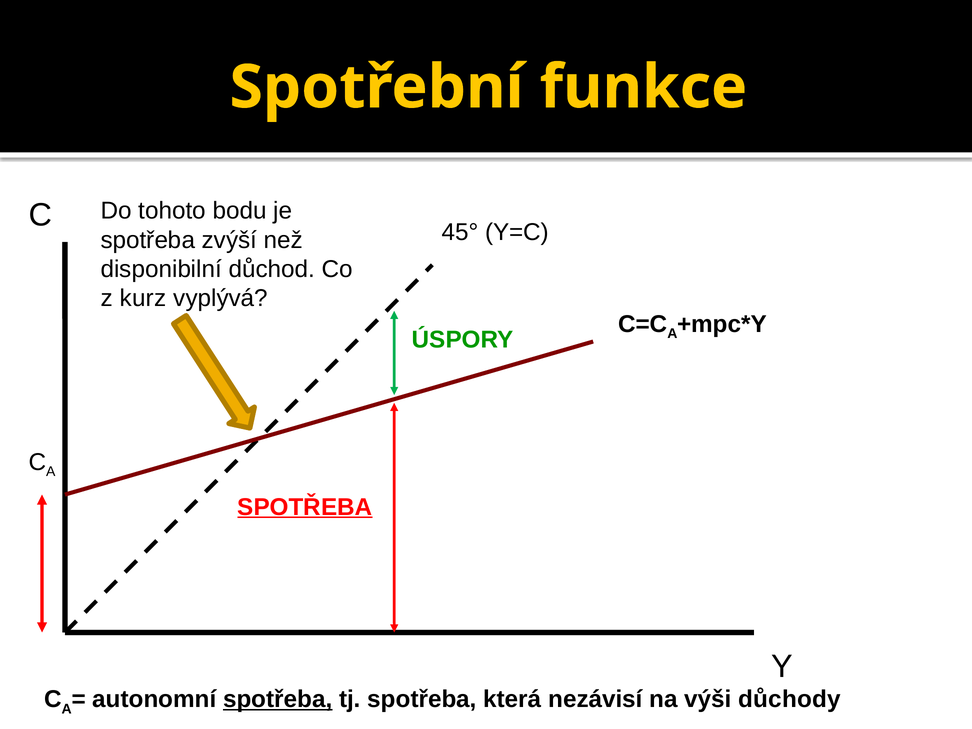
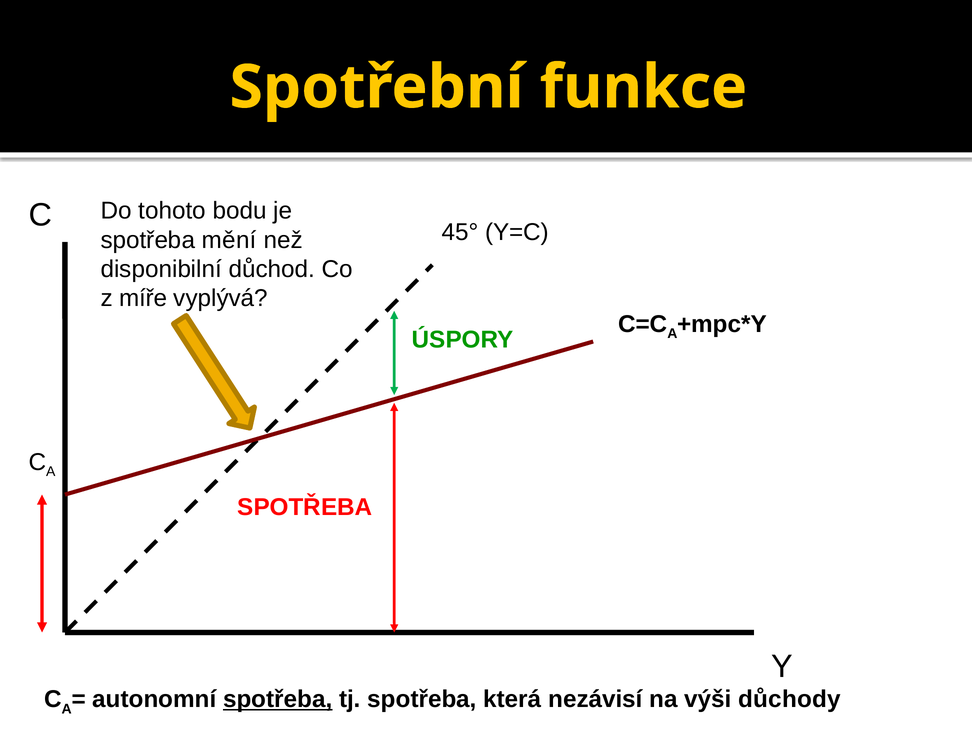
zvýší: zvýší -> mění
kurz: kurz -> míře
SPOTŘEBA at (305, 507) underline: present -> none
